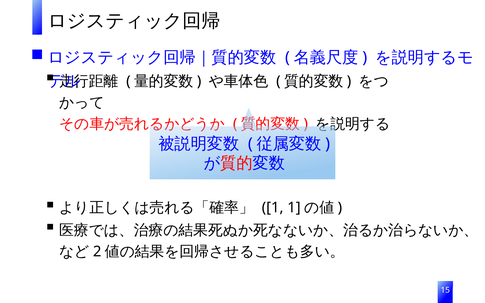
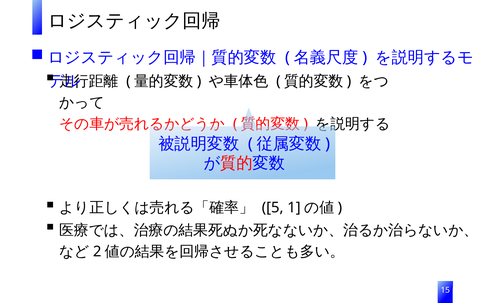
1 at (273, 208): 1 -> 5
